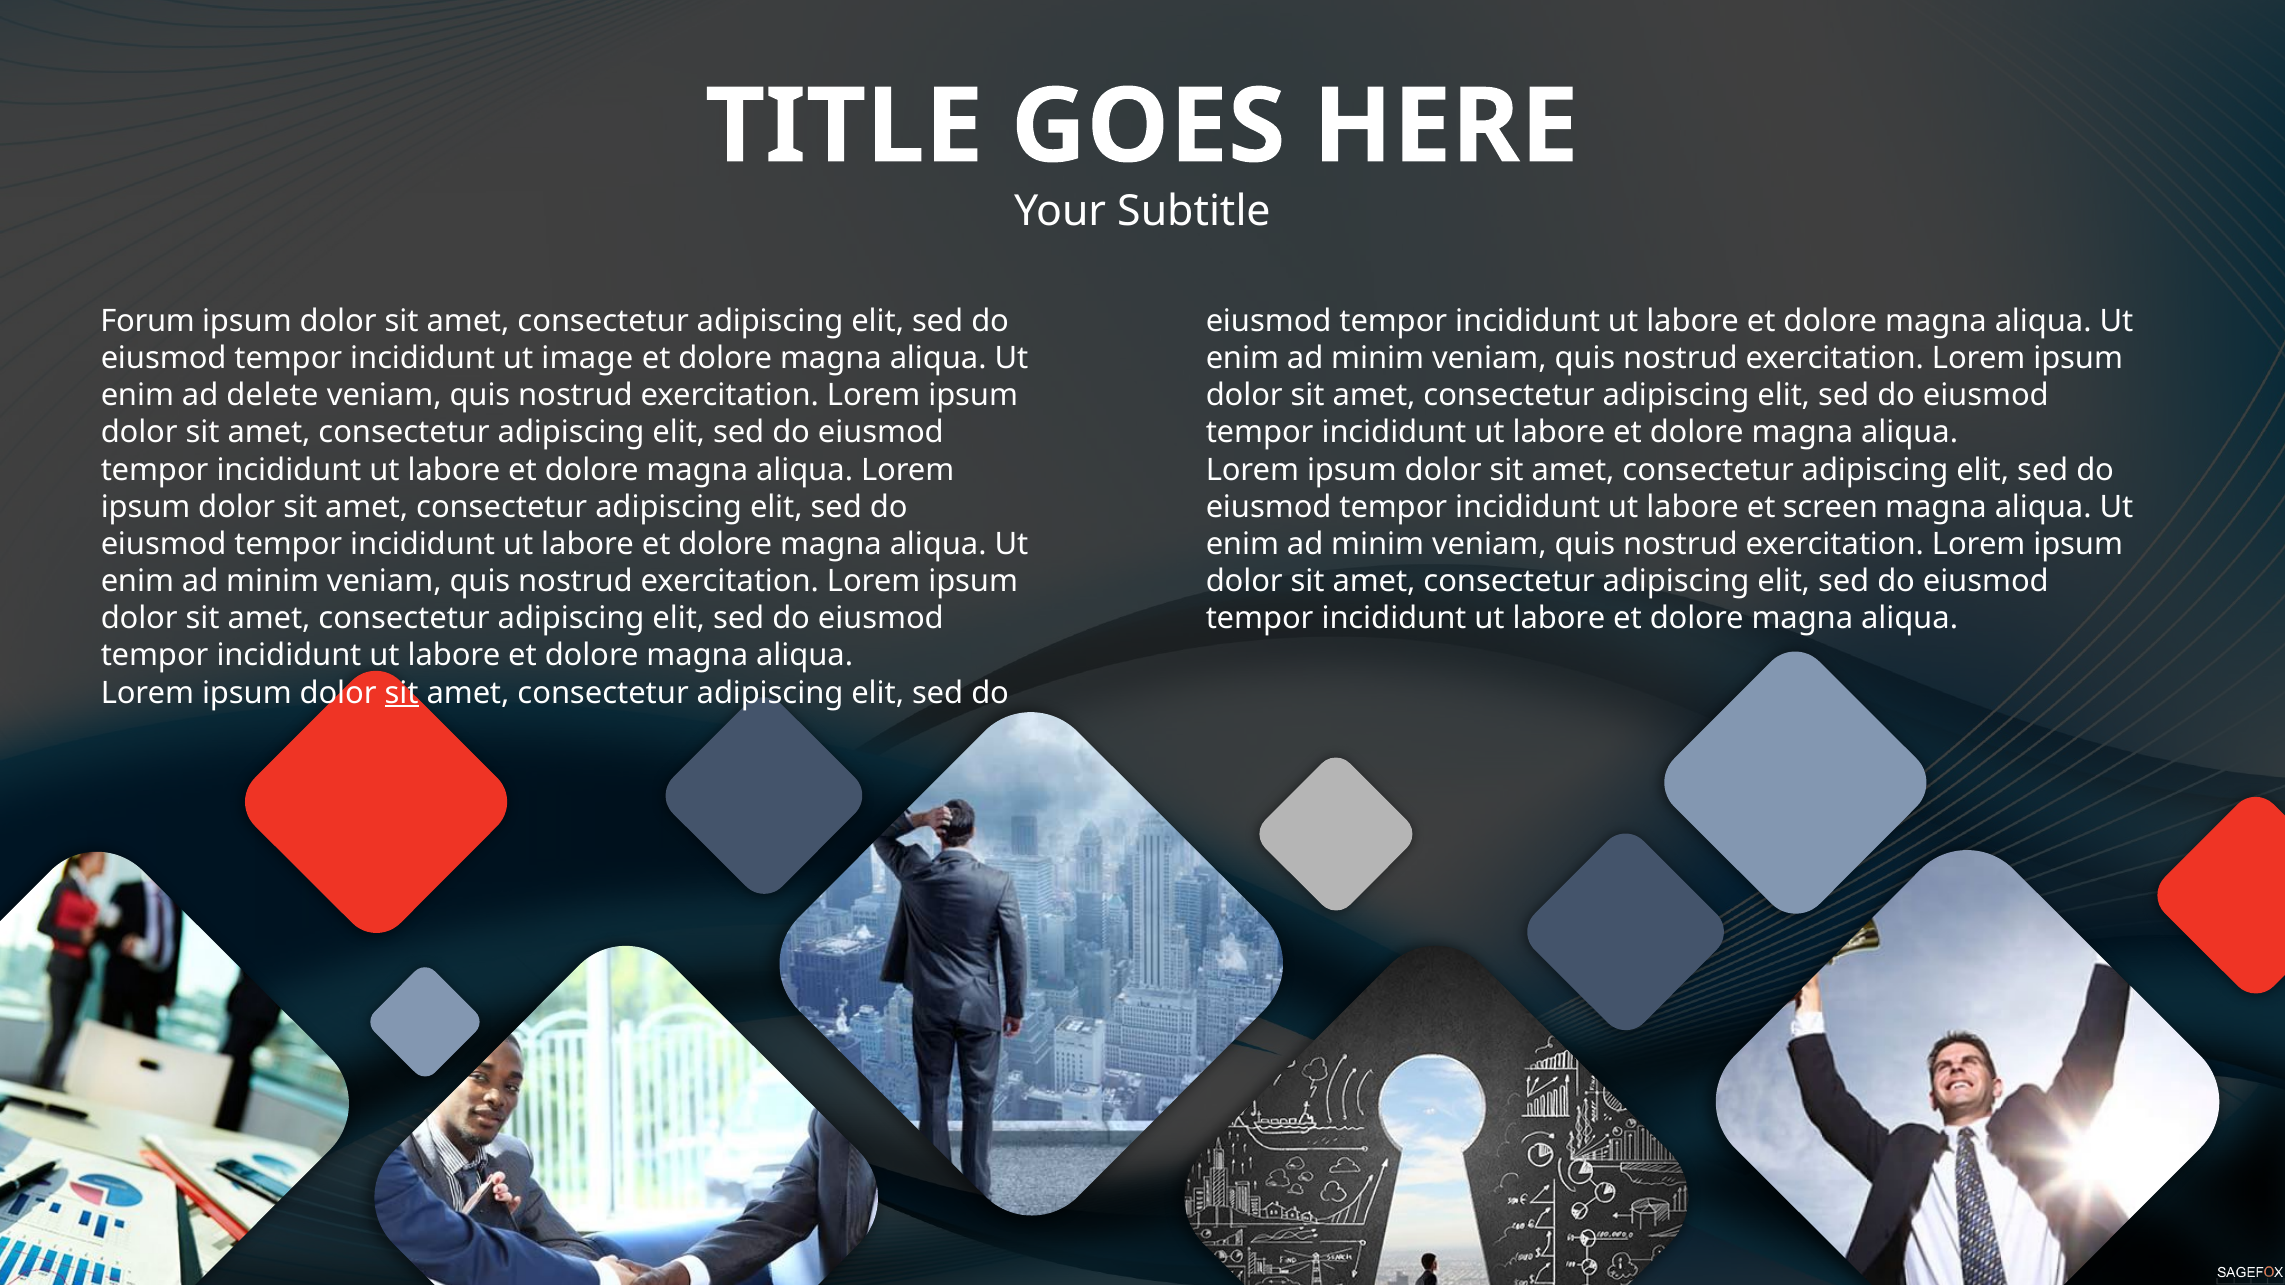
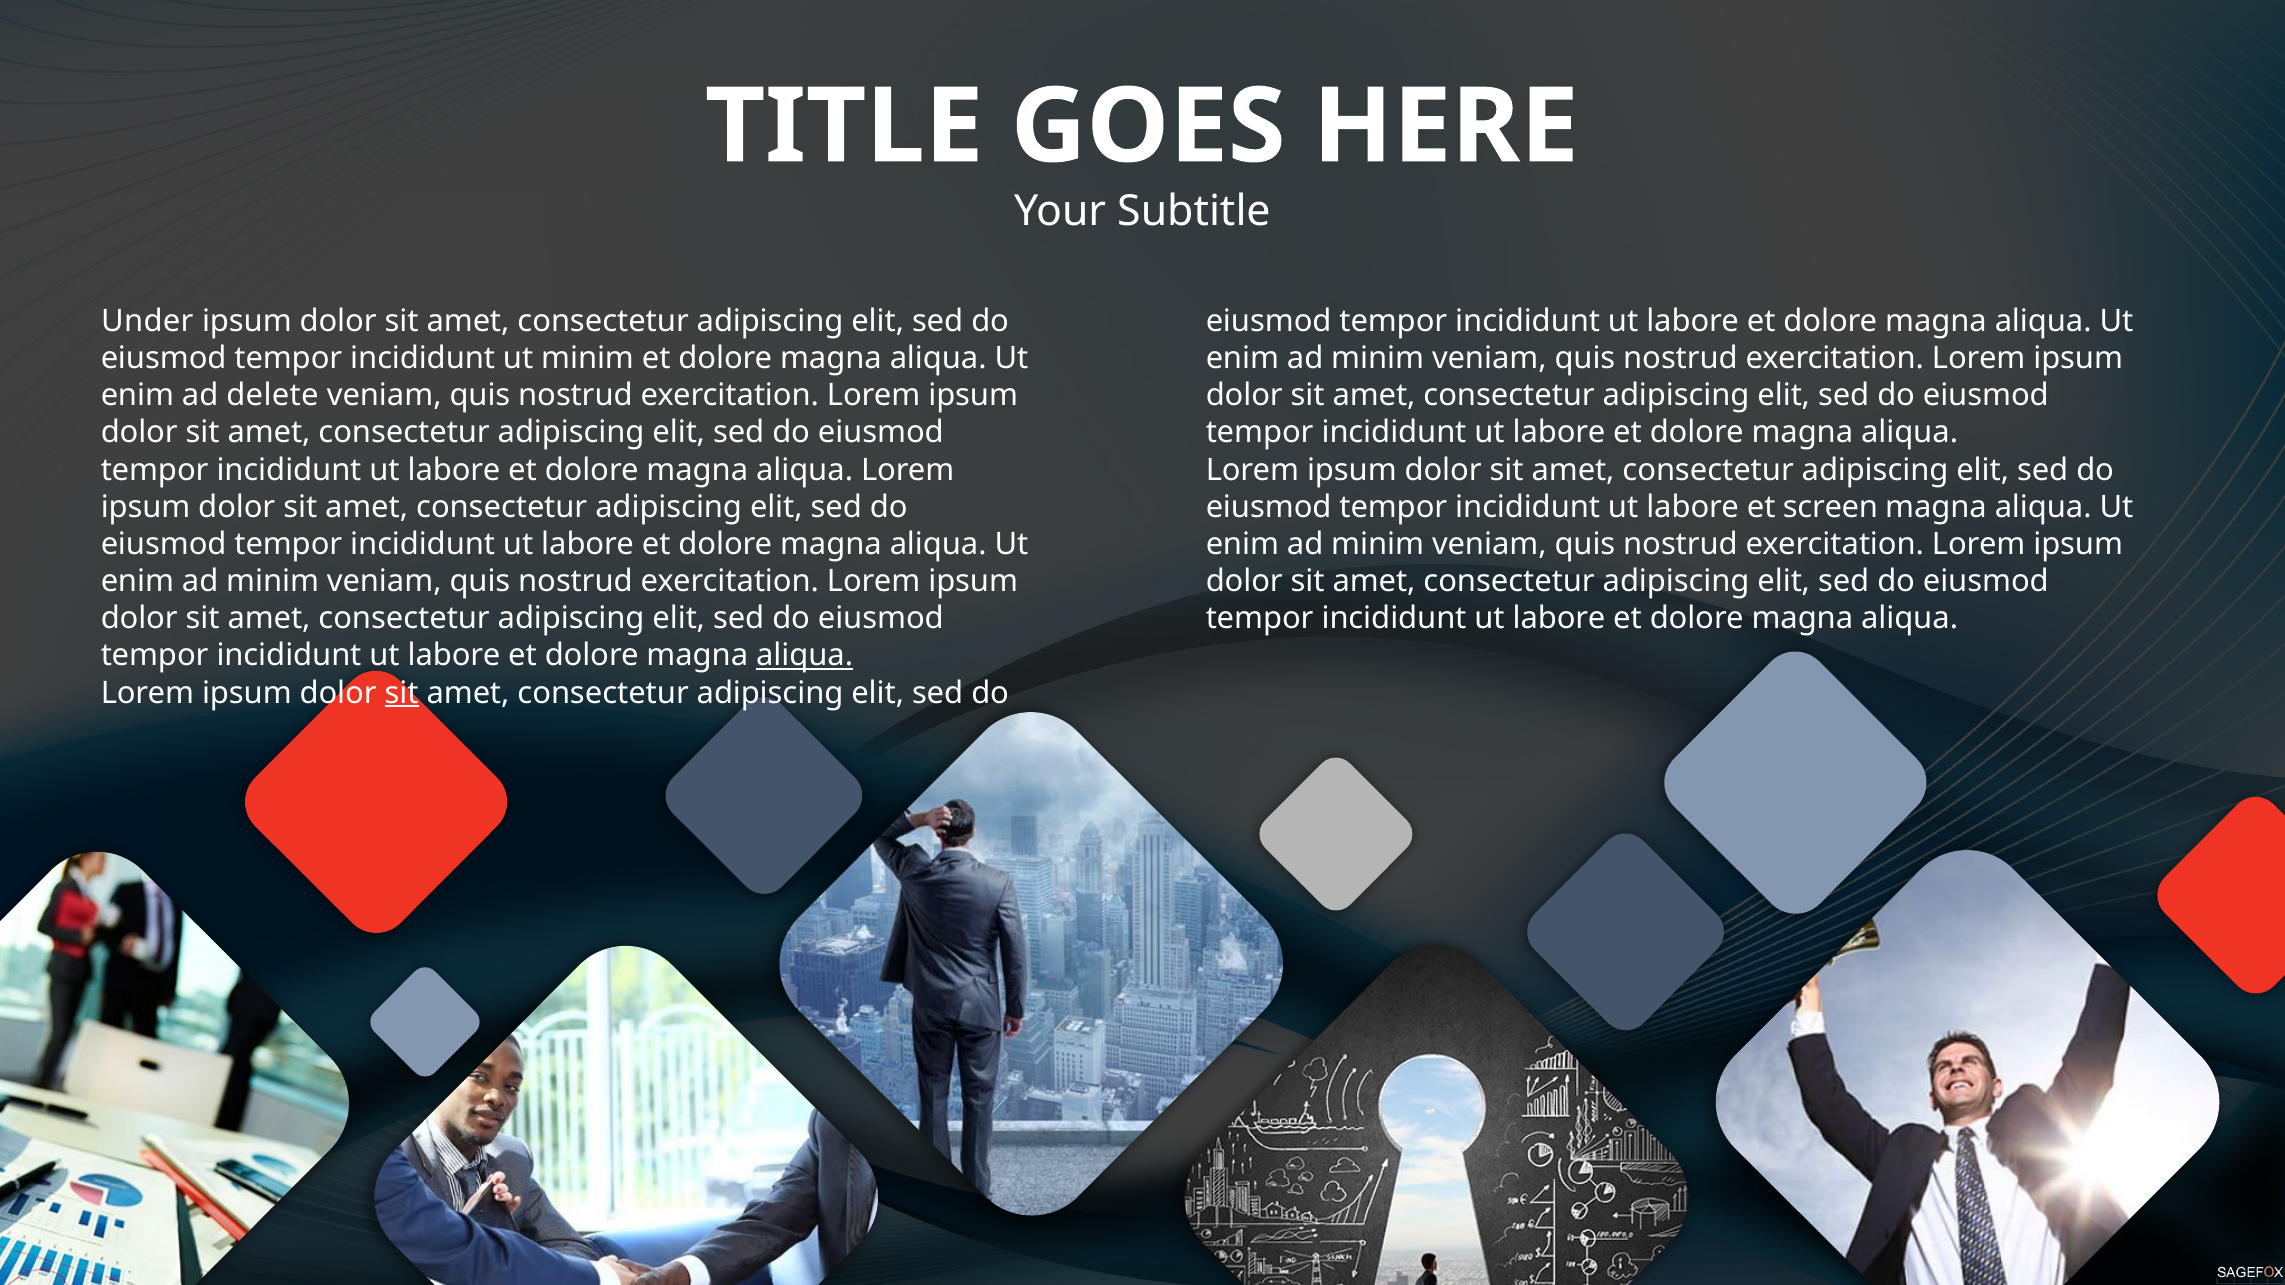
Forum: Forum -> Under
ut image: image -> minim
aliqua at (805, 656) underline: none -> present
